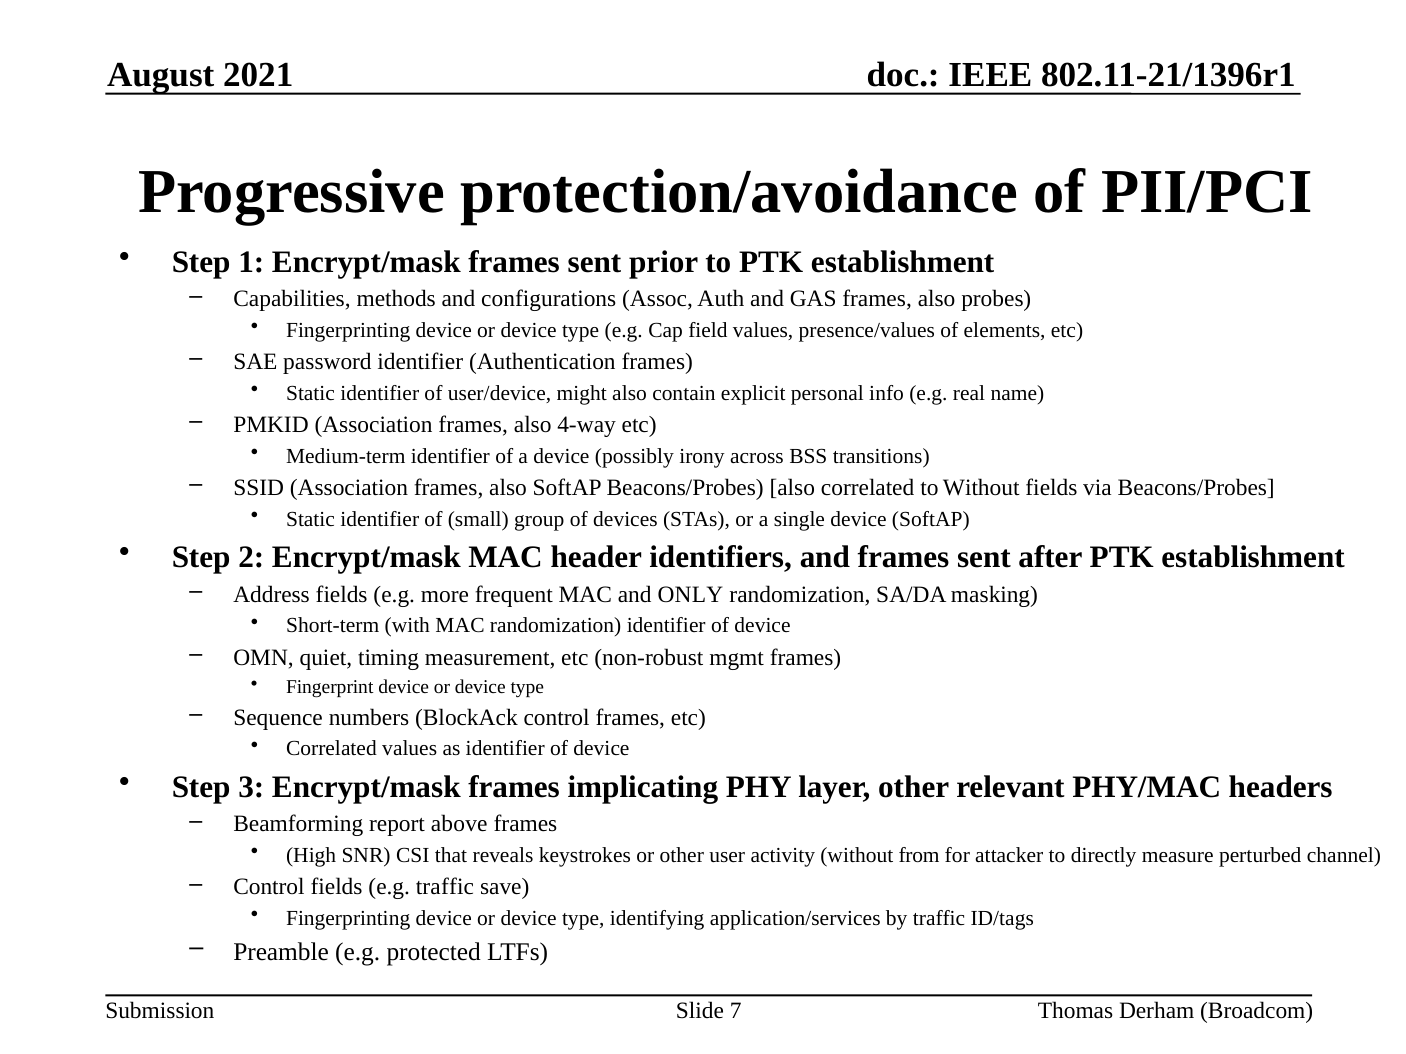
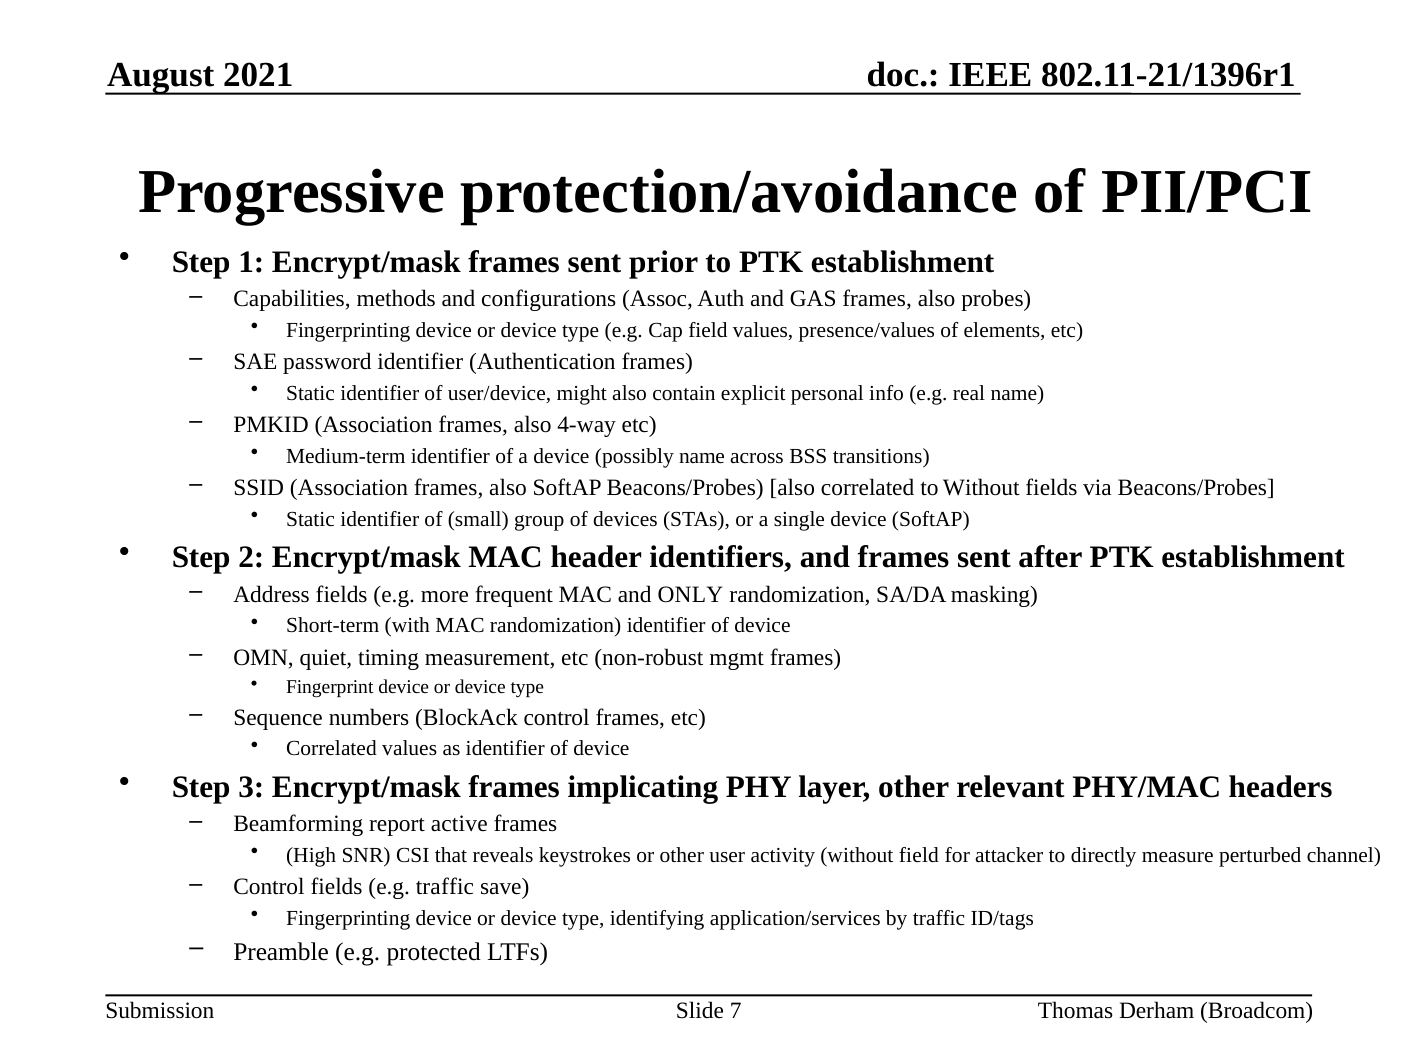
possibly irony: irony -> name
above: above -> active
without from: from -> field
